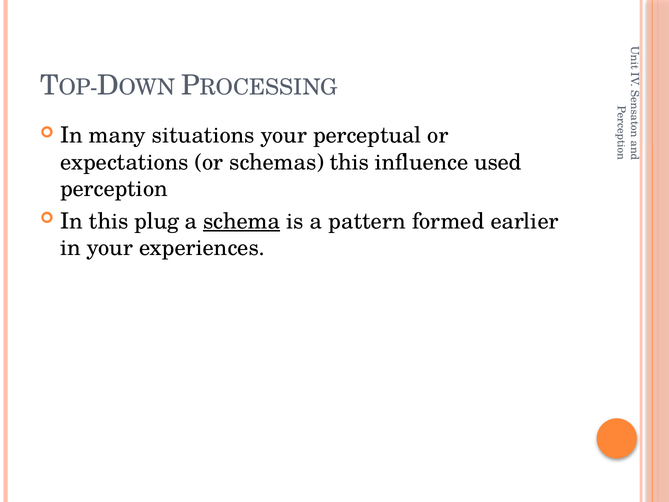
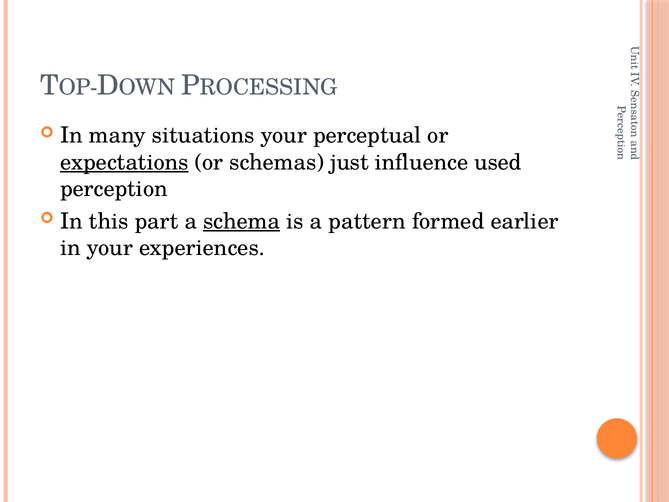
expectations underline: none -> present
schemas this: this -> just
plug: plug -> part
